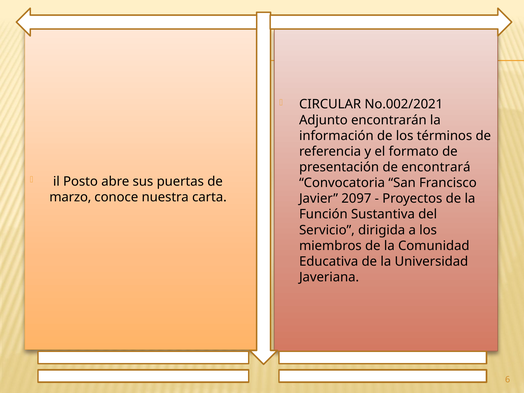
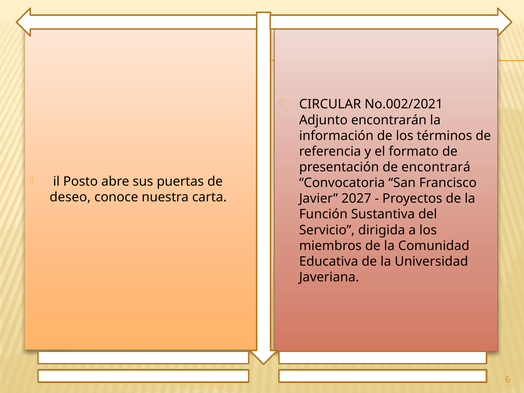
marzo: marzo -> deseo
2097: 2097 -> 2027
